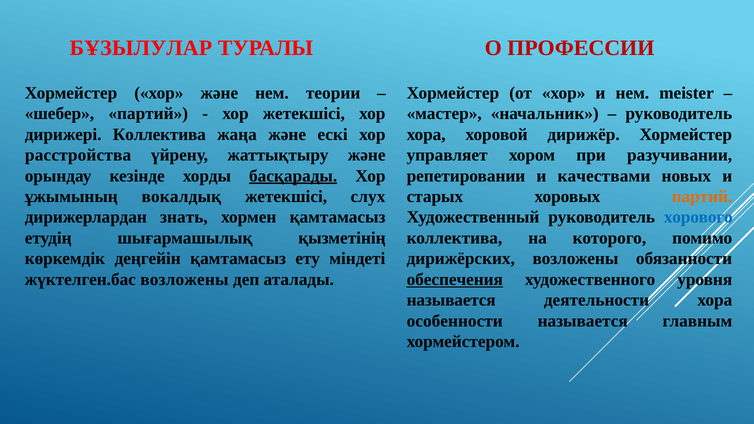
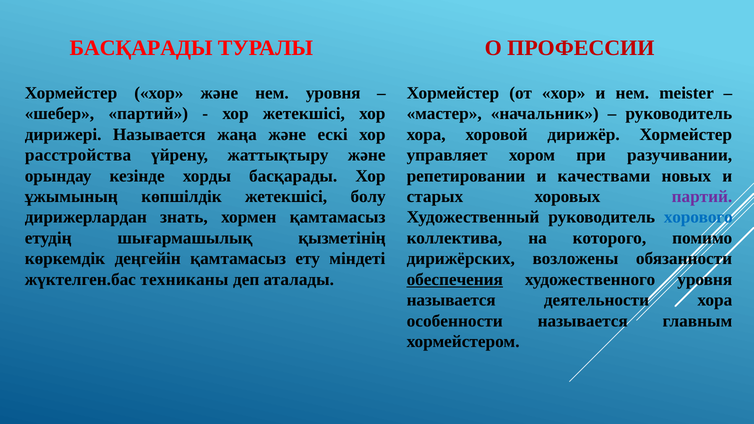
БҰЗЫЛУЛАР at (141, 48): БҰЗЫЛУЛАР -> БАСҚАРАДЫ
нем теории: теории -> уровня
дирижері Коллектива: Коллектива -> Называется
басқарады at (293, 176) underline: present -> none
вокалдық: вокалдық -> көпшілдік
слух: слух -> болу
партий at (702, 197) colour: orange -> purple
жүктелген.бас возложены: возложены -> техниканы
